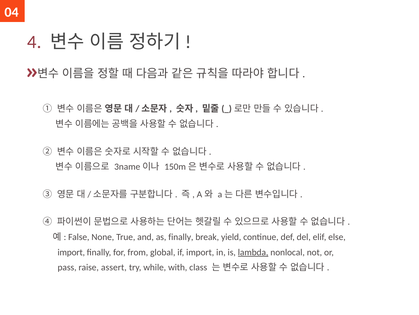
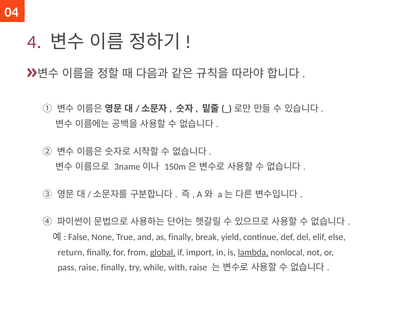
import at (71, 252): import -> return
global underline: none -> present
raise assert: assert -> finally
with class: class -> raise
